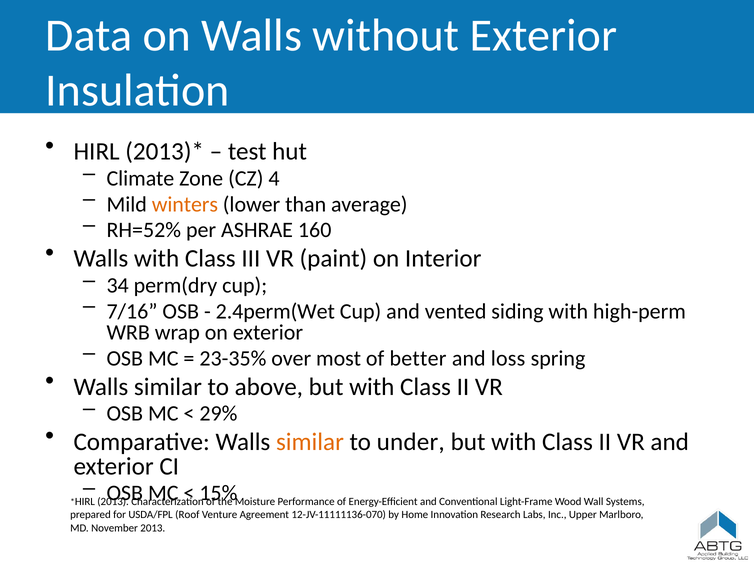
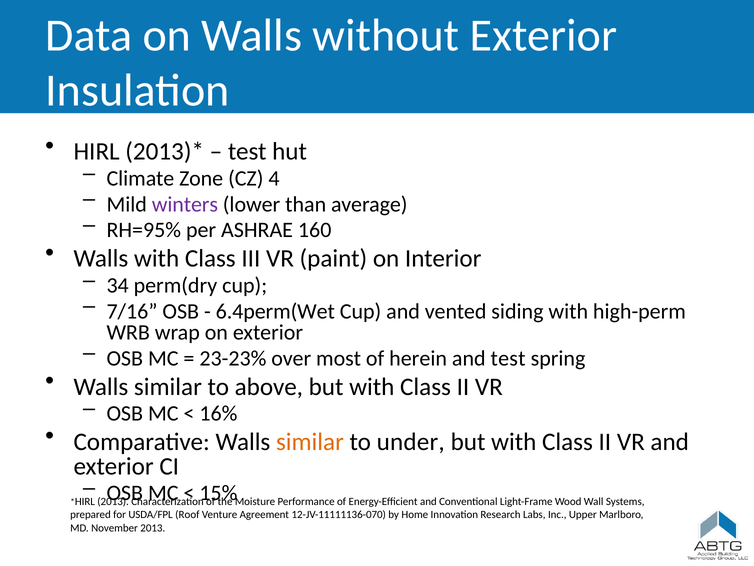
winters colour: orange -> purple
RH=52%: RH=52% -> RH=95%
2.4perm(Wet: 2.4perm(Wet -> 6.4perm(Wet
23-35%: 23-35% -> 23-23%
better: better -> herein
and loss: loss -> test
29%: 29% -> 16%
